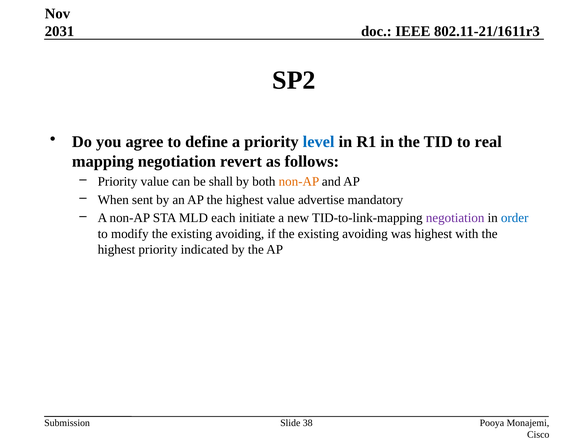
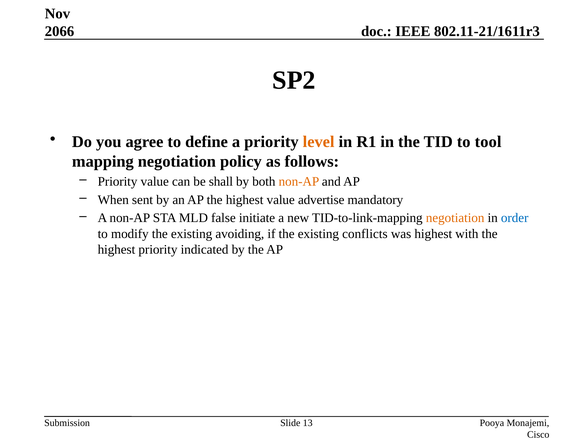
2031: 2031 -> 2066
level colour: blue -> orange
real: real -> tool
revert: revert -> policy
each: each -> false
negotiation at (455, 218) colour: purple -> orange
if the existing avoiding: avoiding -> conflicts
38: 38 -> 13
